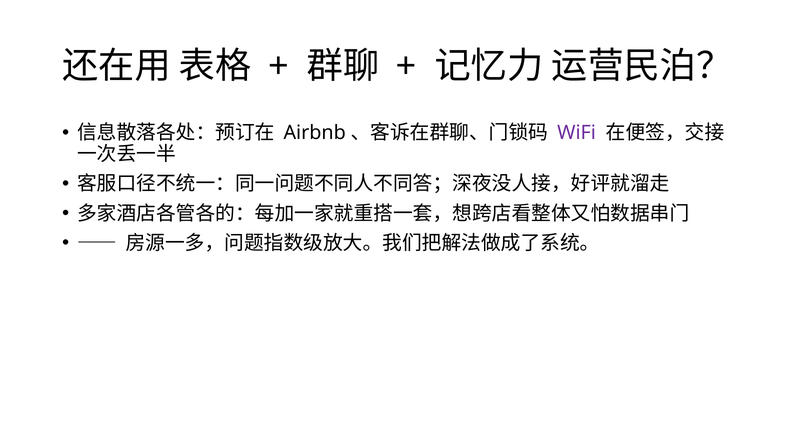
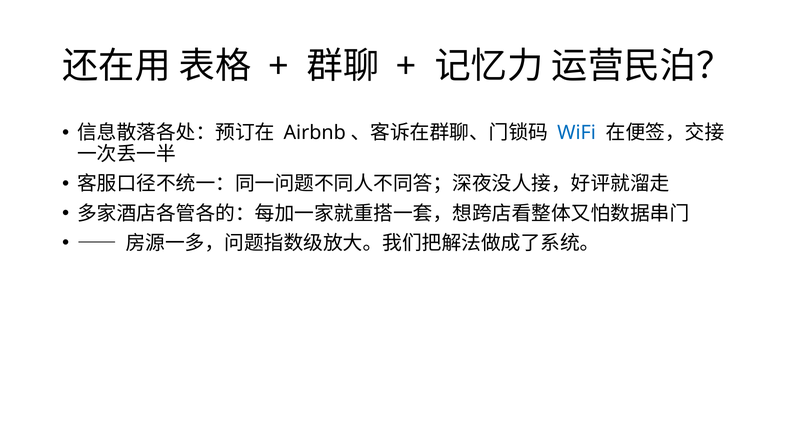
WiFi colour: purple -> blue
